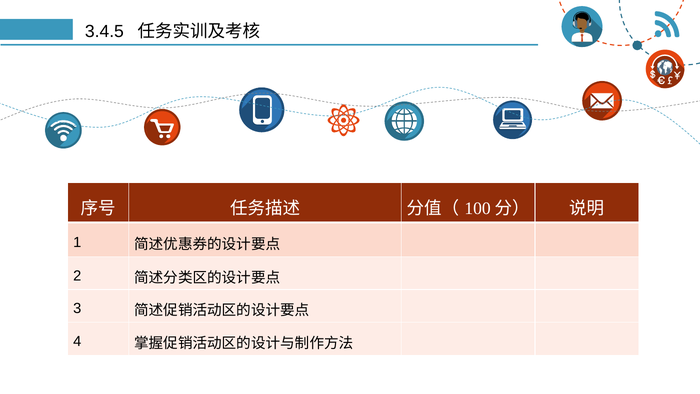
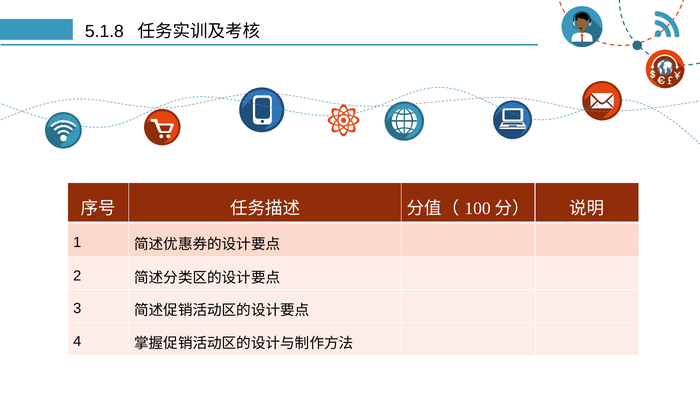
3.4.5: 3.4.5 -> 5.1.8
